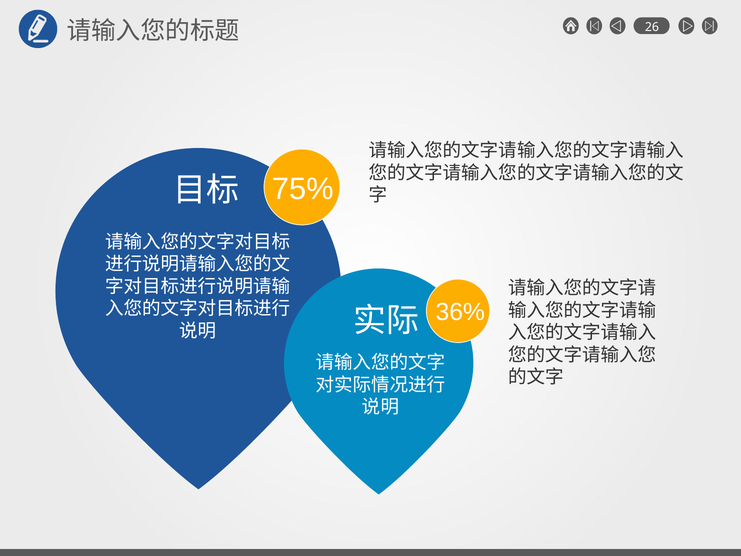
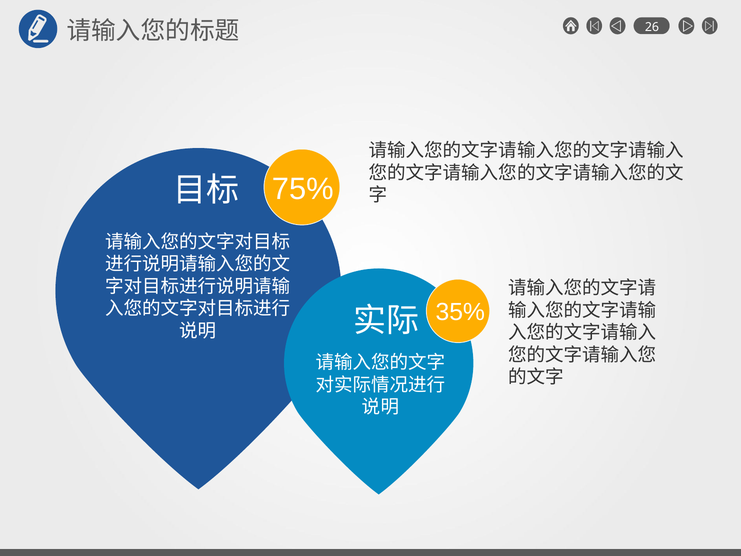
36%: 36% -> 35%
